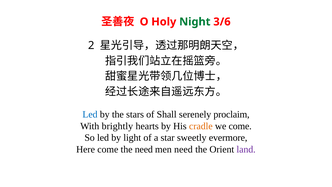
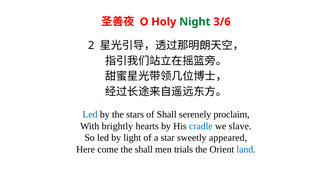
cradle colour: orange -> blue
we come: come -> slave
evermore: evermore -> appeared
the need: need -> shall
men need: need -> trials
land colour: purple -> blue
